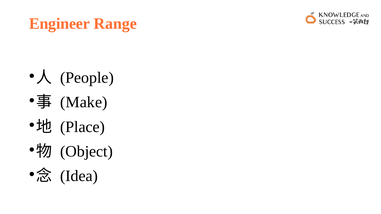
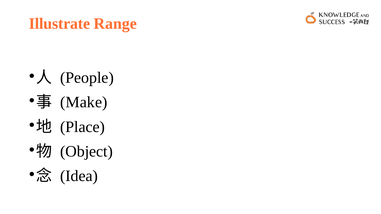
Engineer: Engineer -> Illustrate
